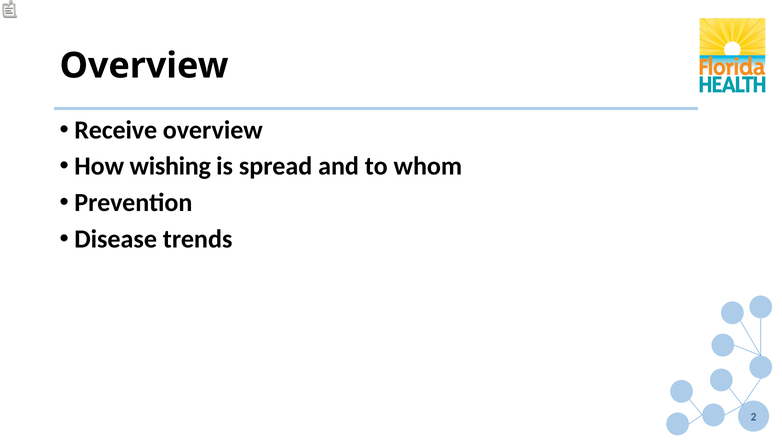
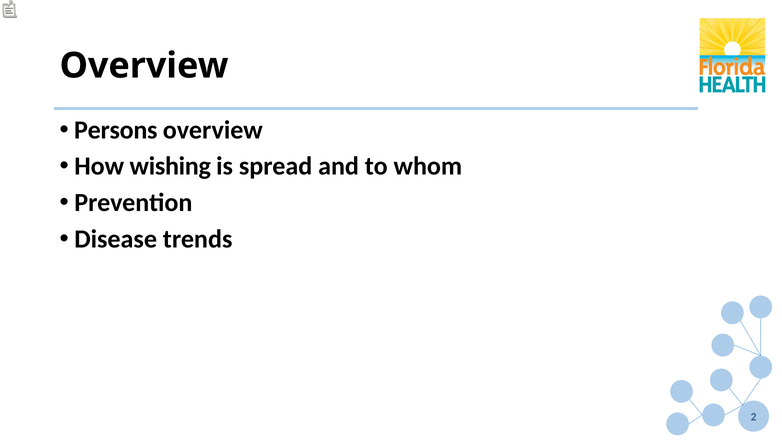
Receive: Receive -> Persons
